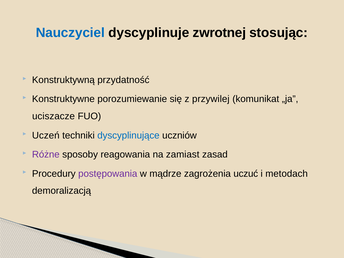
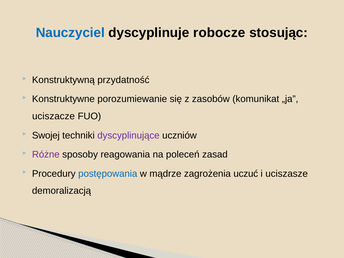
zwrotnej: zwrotnej -> robocze
przywilej: przywilej -> zasobów
Uczeń: Uczeń -> Swojej
dyscyplinujące colour: blue -> purple
zamiast: zamiast -> poleceń
postępowania colour: purple -> blue
metodach: metodach -> uciszasze
